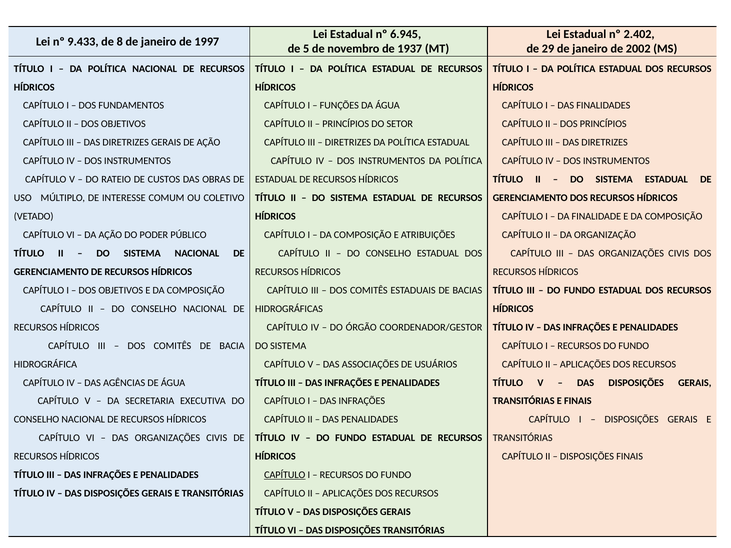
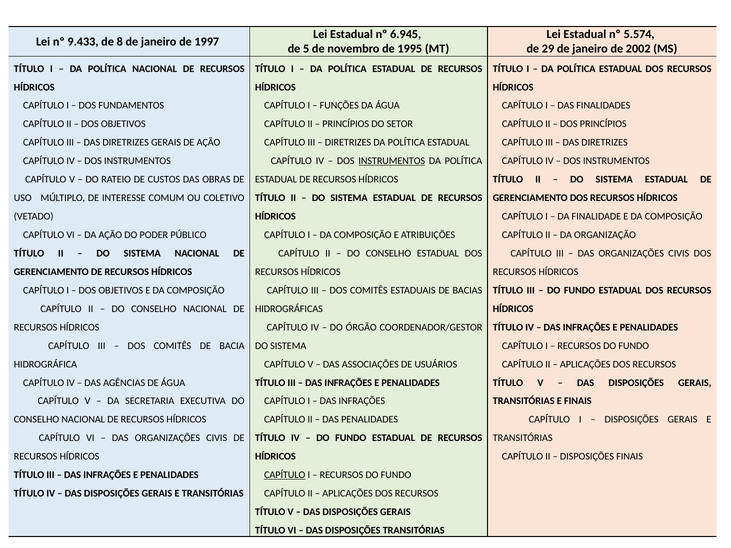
2.402: 2.402 -> 5.574
1937: 1937 -> 1995
INSTRUMENTOS at (392, 161) underline: none -> present
